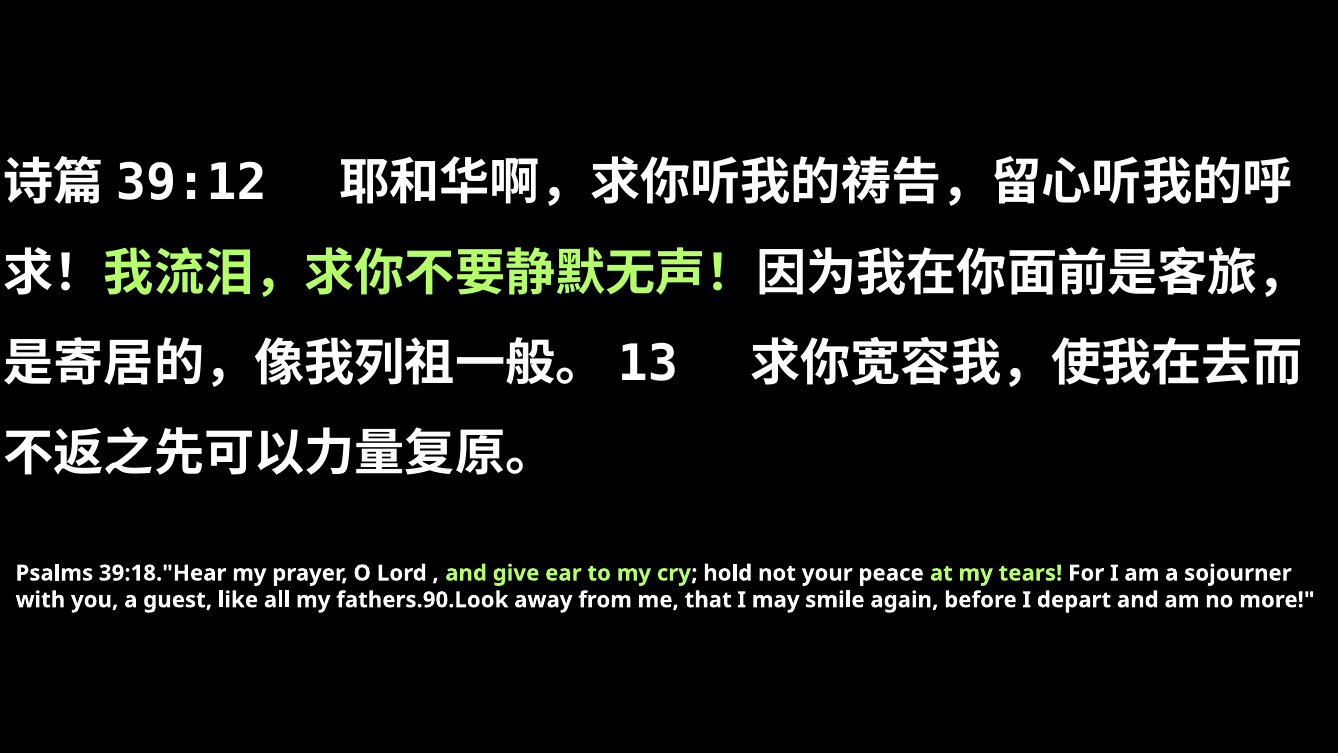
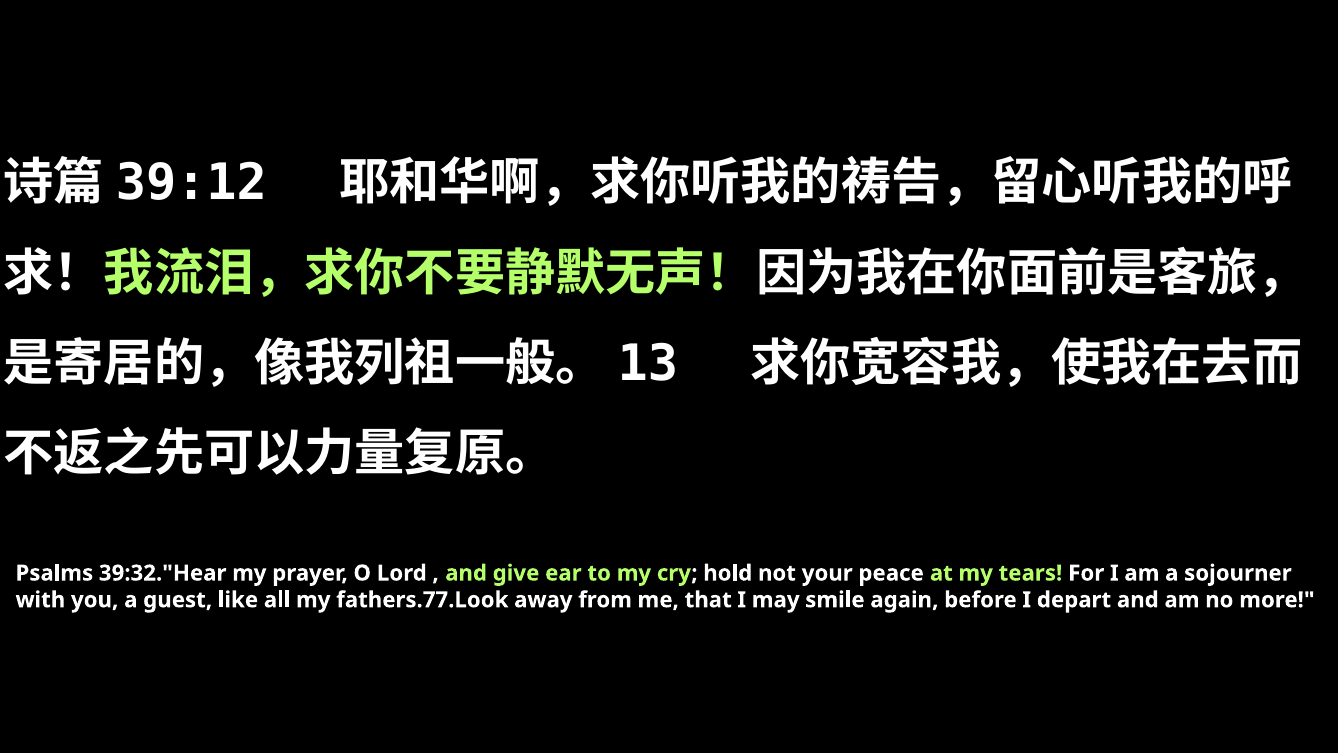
39:18."Hear: 39:18."Hear -> 39:32."Hear
fathers.90.Look: fathers.90.Look -> fathers.77.Look
